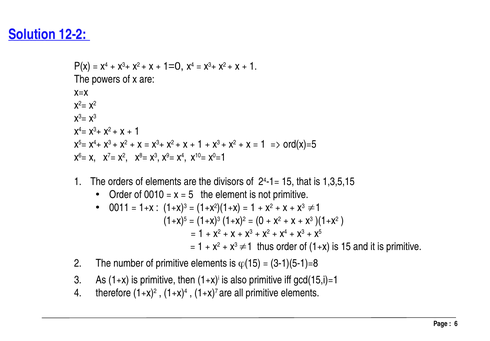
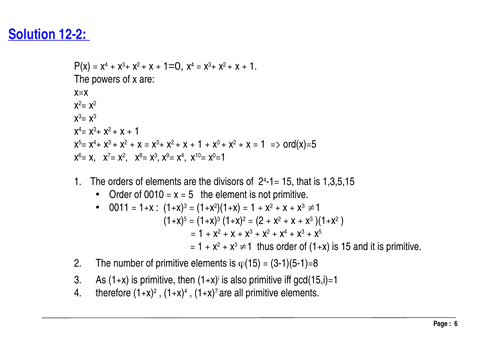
0 at (260, 220): 0 -> 2
